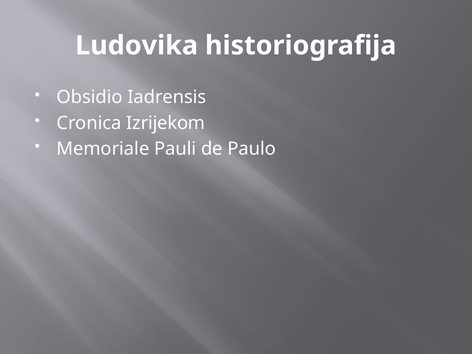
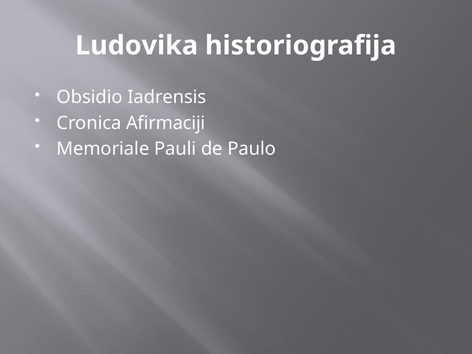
Izrijekom: Izrijekom -> Afirmaciji
